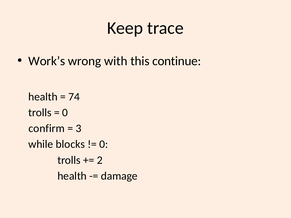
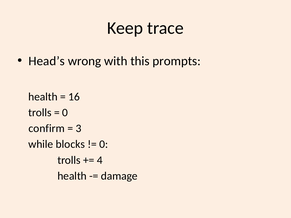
Work’s: Work’s -> Head’s
continue: continue -> prompts
74: 74 -> 16
2: 2 -> 4
